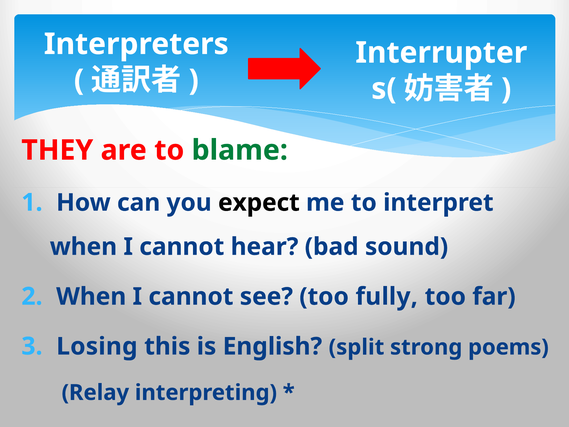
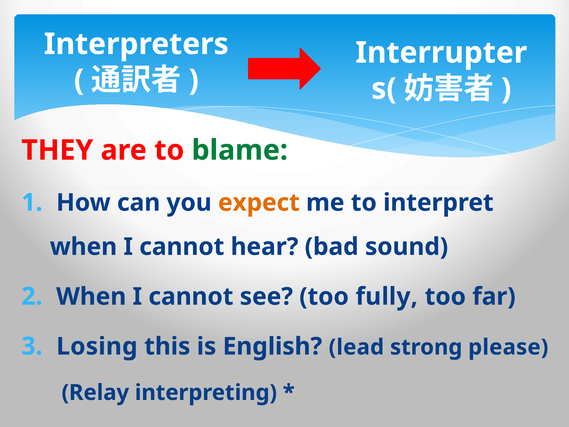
expect colour: black -> orange
split: split -> lead
poems: poems -> please
